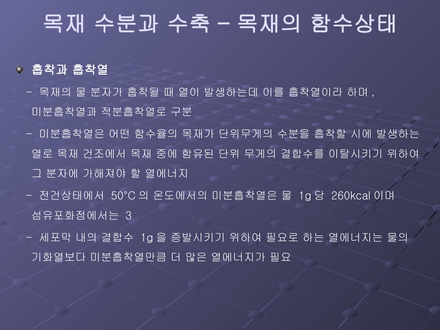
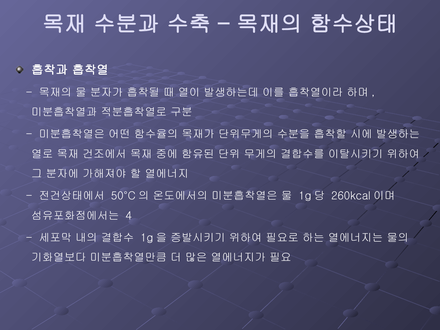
3: 3 -> 4
